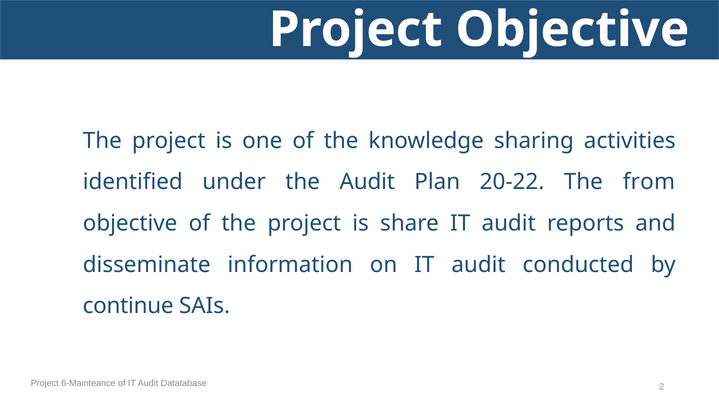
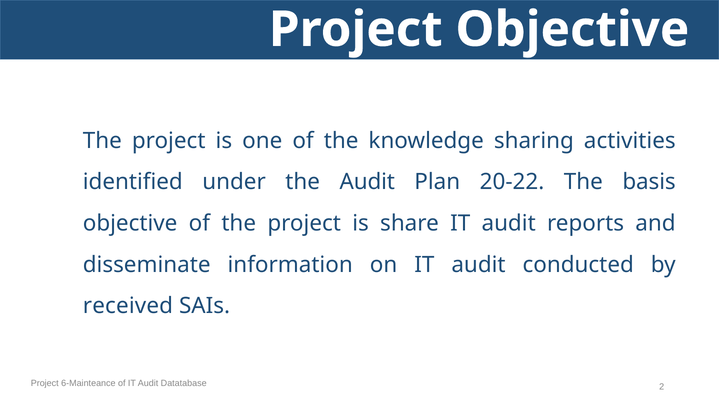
from: from -> basis
continue: continue -> received
